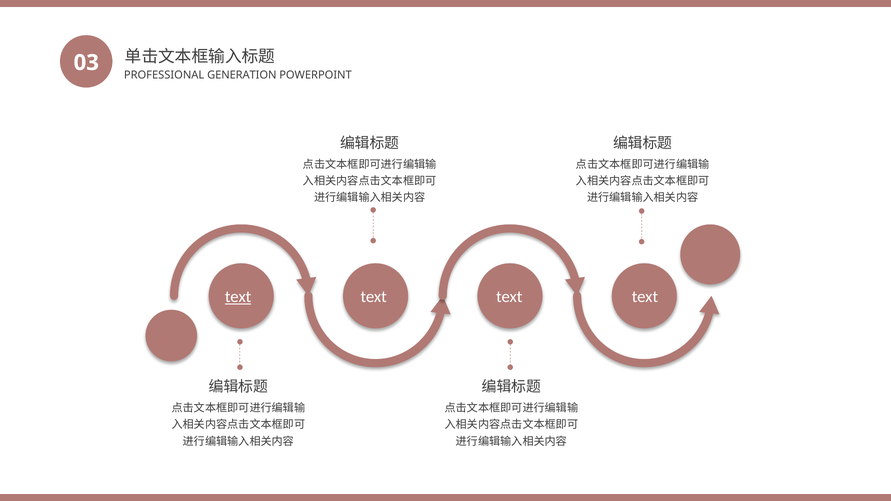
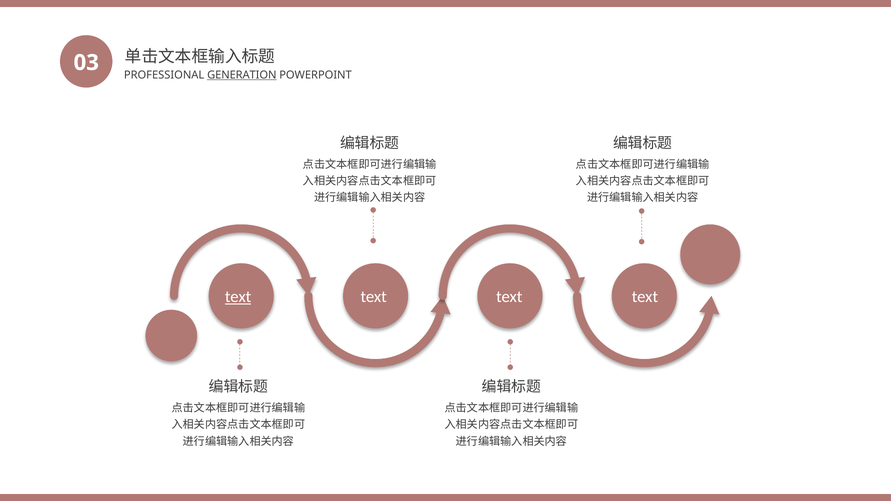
GENERATION underline: none -> present
